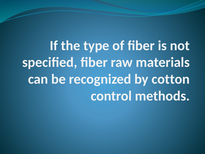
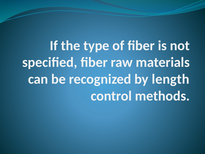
cotton: cotton -> length
